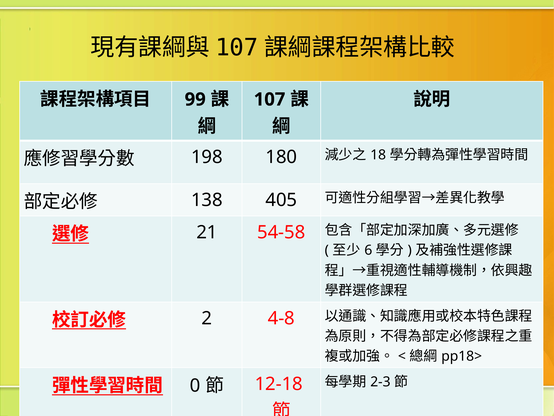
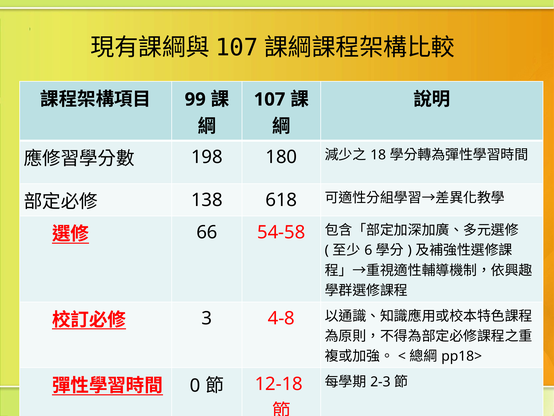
405: 405 -> 618
21: 21 -> 66
2: 2 -> 3
